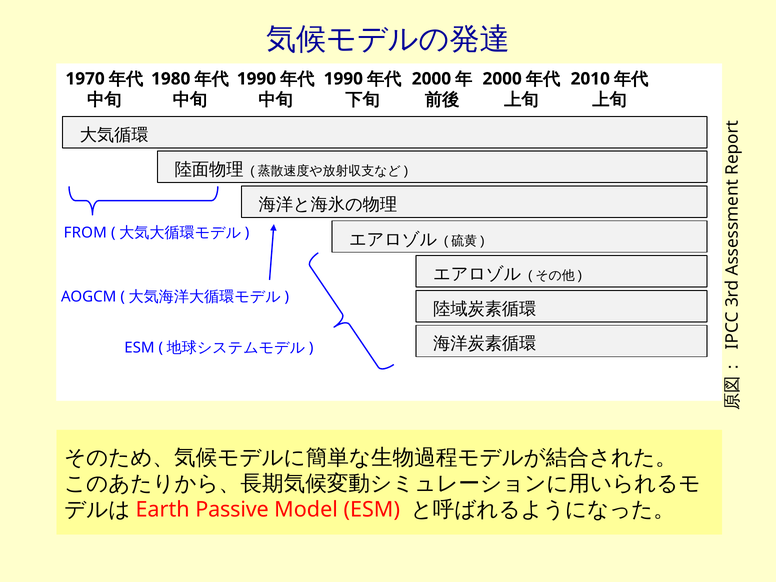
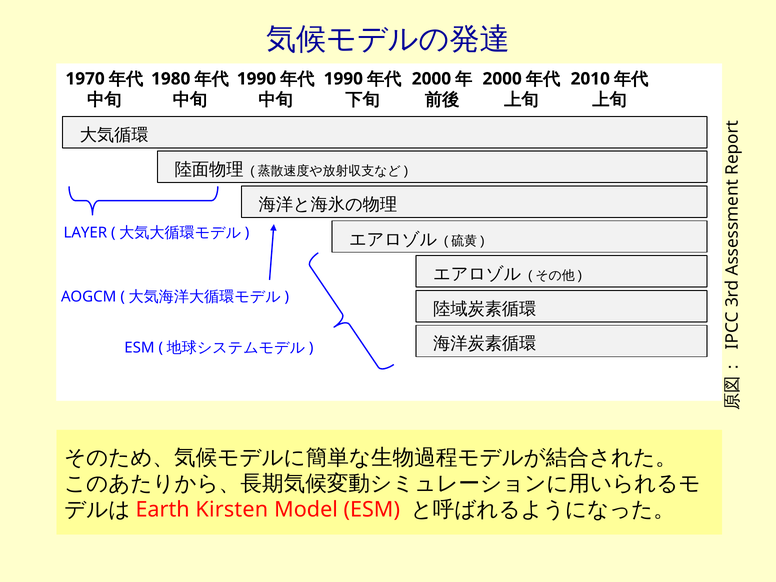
FROM: FROM -> LAYER
Passive: Passive -> Kirsten
